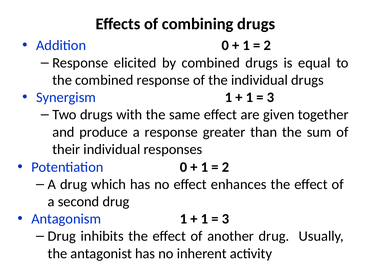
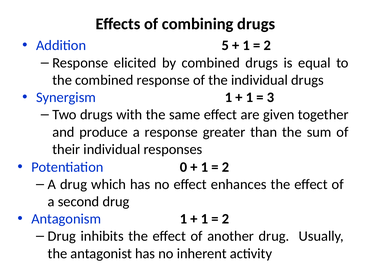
Addition 0: 0 -> 5
3 at (225, 219): 3 -> 2
